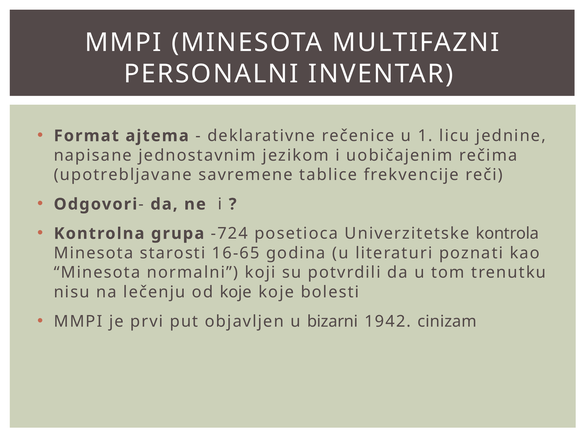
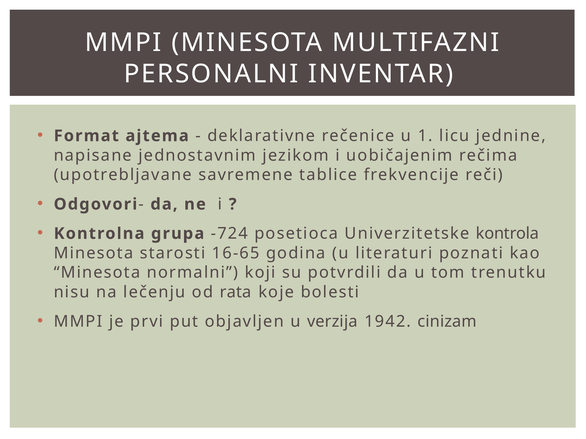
od koje: koje -> rata
bizarni: bizarni -> verzija
